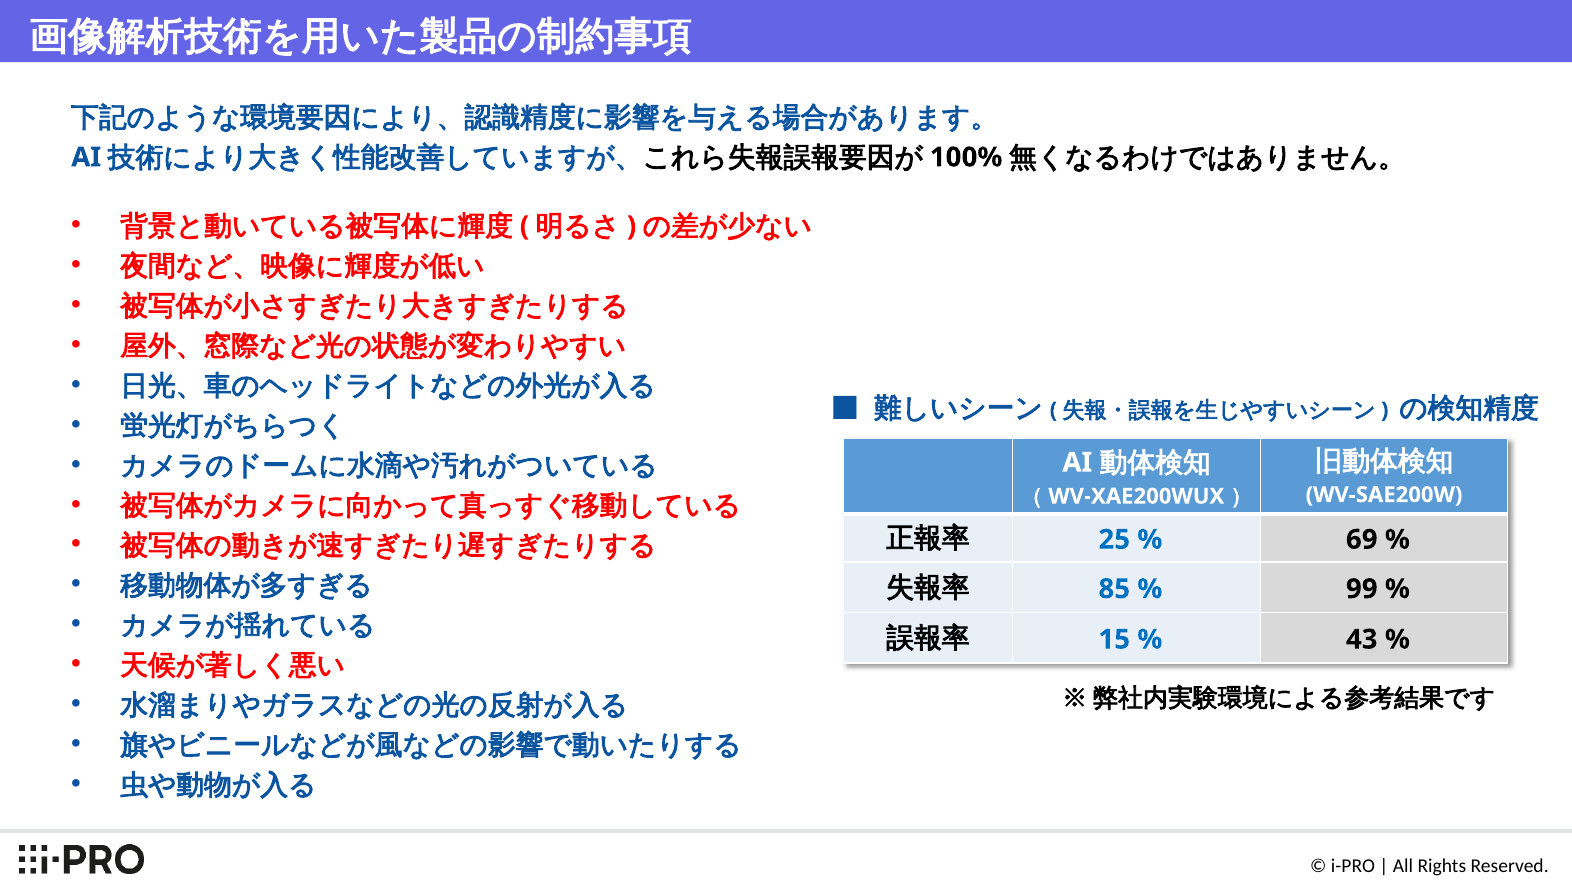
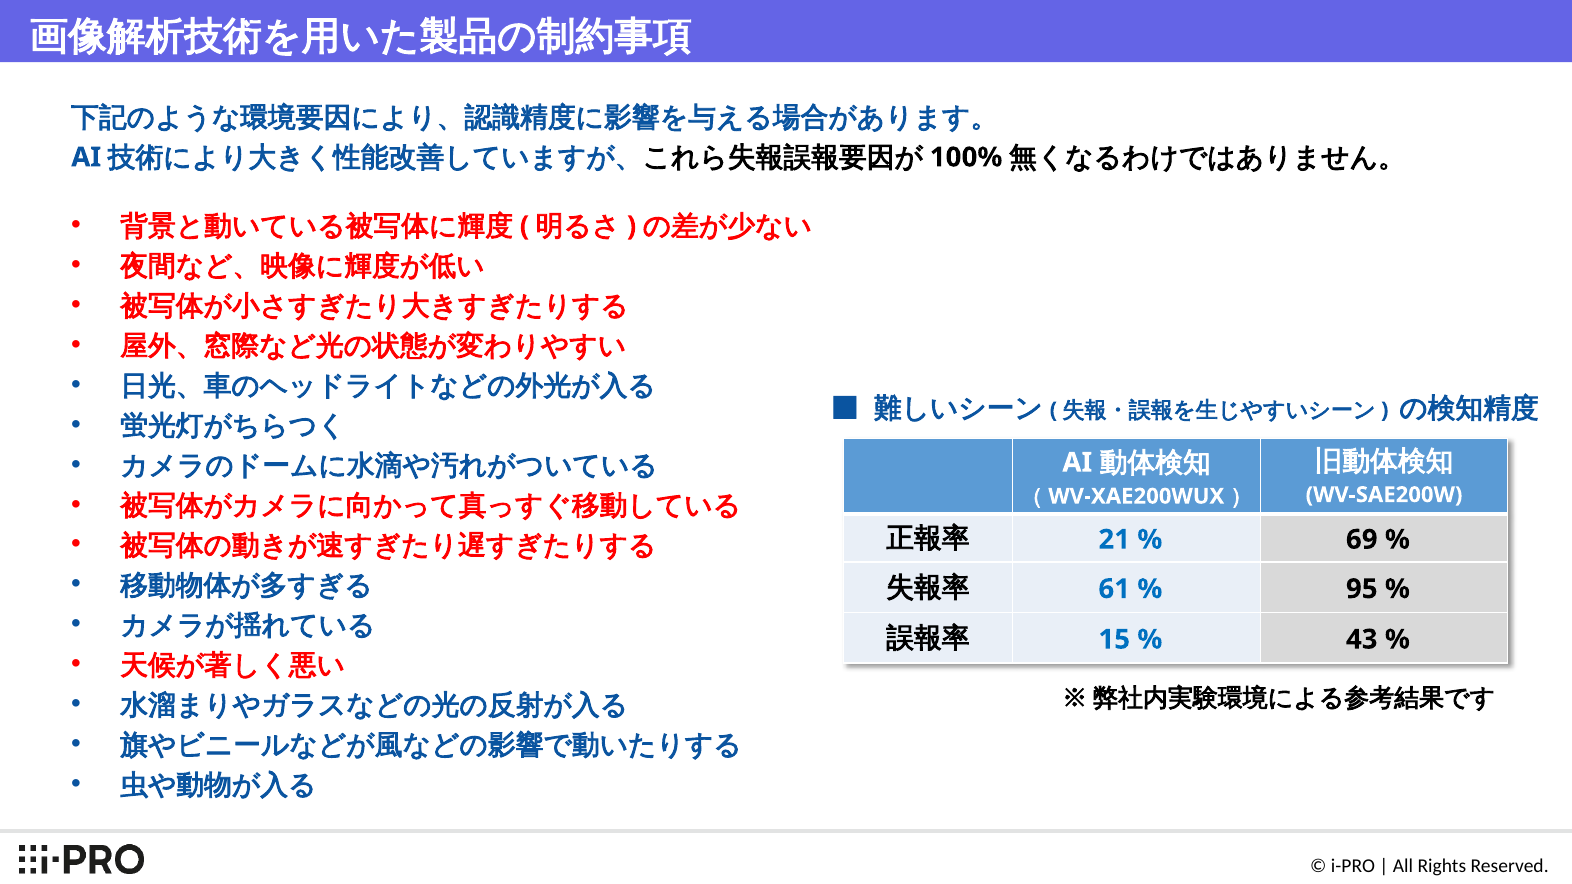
25: 25 -> 21
85: 85 -> 61
99: 99 -> 95
